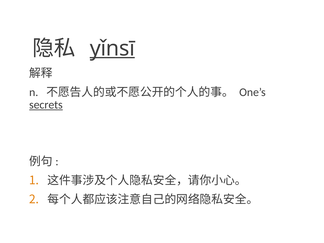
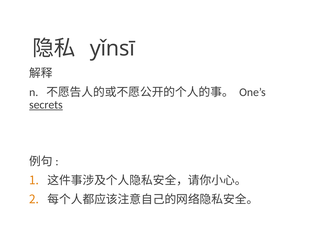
yǐnsī underline: present -> none
